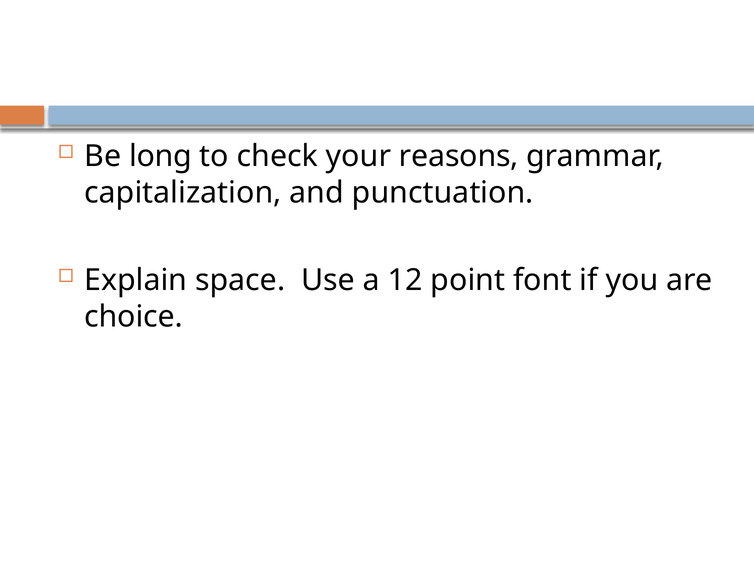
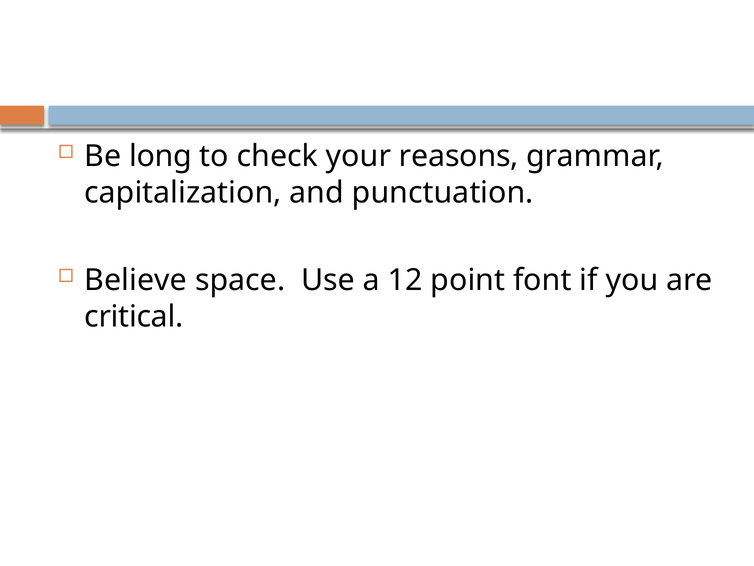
Explain: Explain -> Believe
choice: choice -> critical
